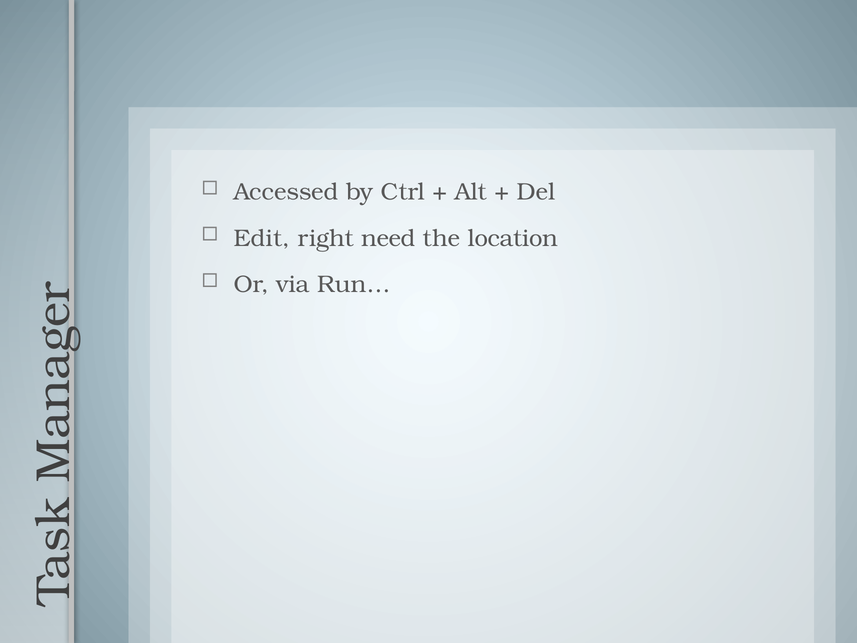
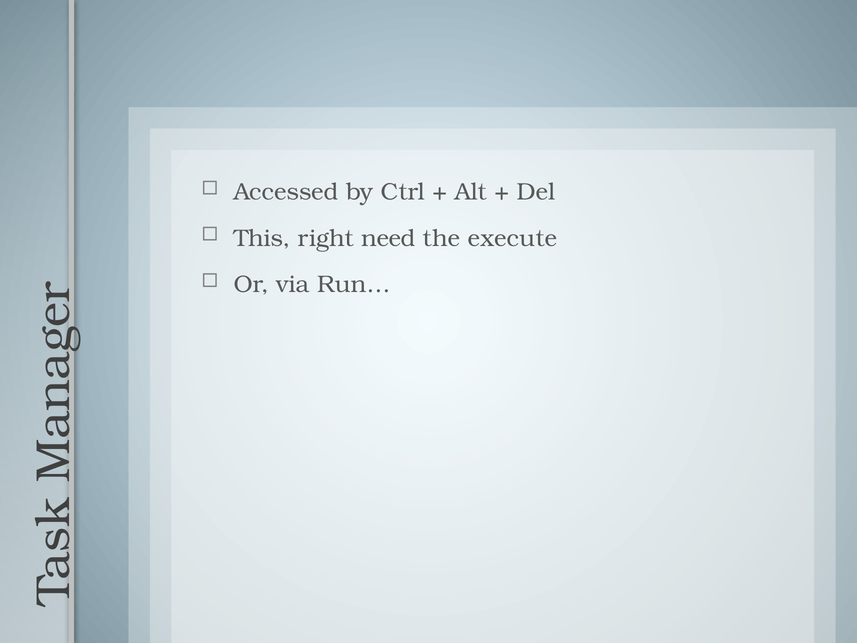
Edit: Edit -> This
location: location -> execute
